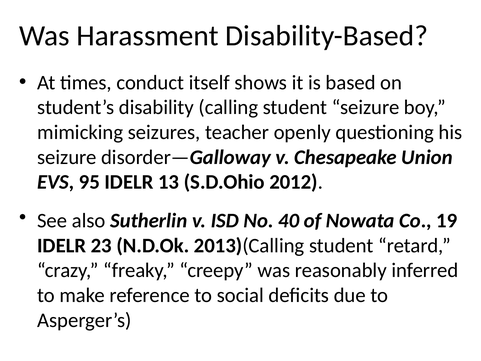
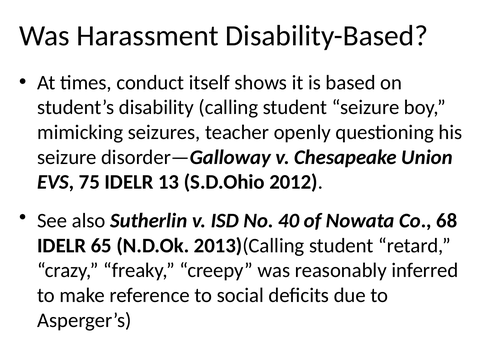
95: 95 -> 75
19: 19 -> 68
23: 23 -> 65
